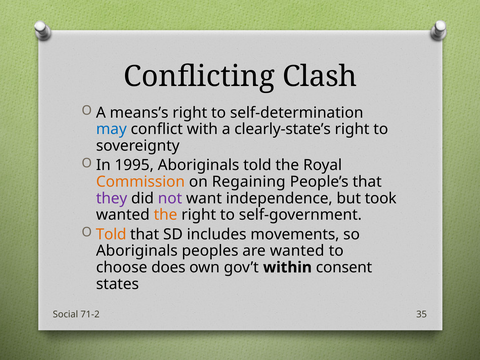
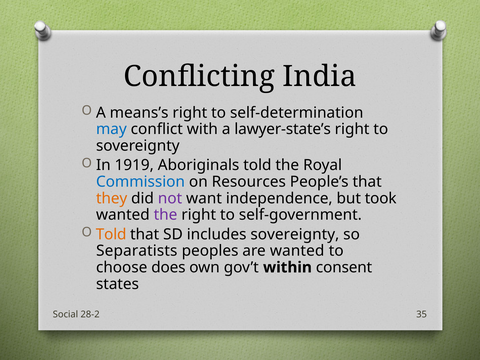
Clash: Clash -> India
clearly-state’s: clearly-state’s -> lawyer-state’s
1995: 1995 -> 1919
Commission colour: orange -> blue
Regaining: Regaining -> Resources
they colour: purple -> orange
the at (166, 215) colour: orange -> purple
includes movements: movements -> sovereignty
Aboriginals at (137, 251): Aboriginals -> Separatists
71-2: 71-2 -> 28-2
